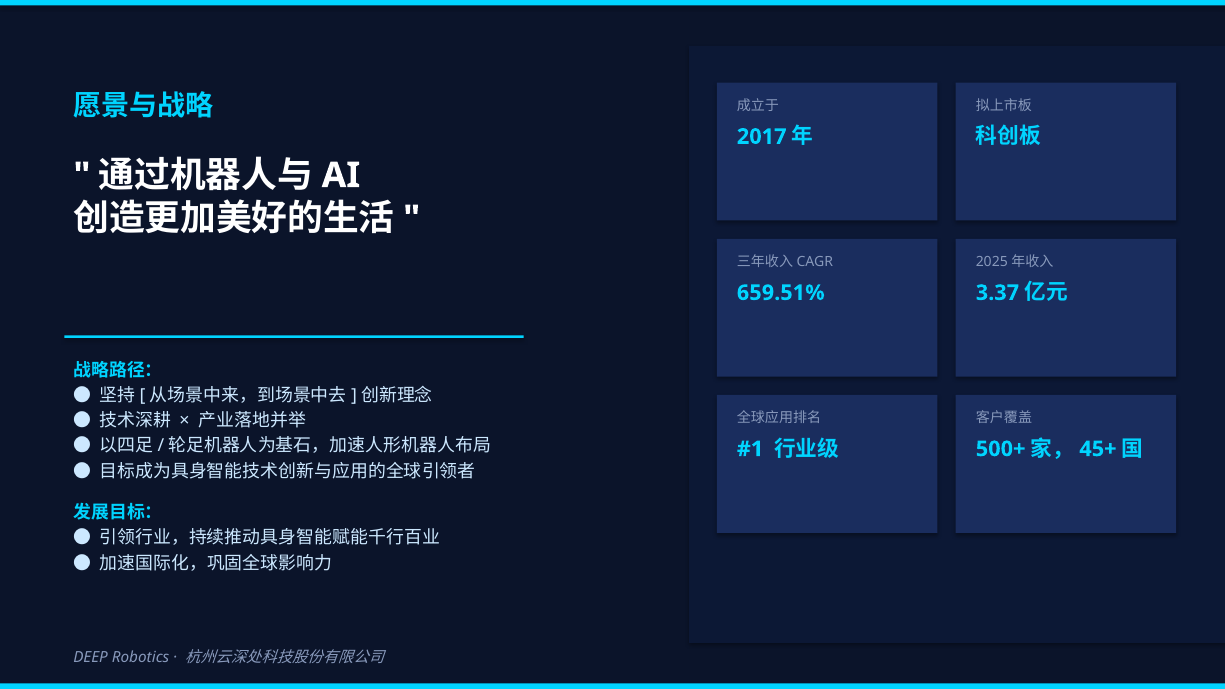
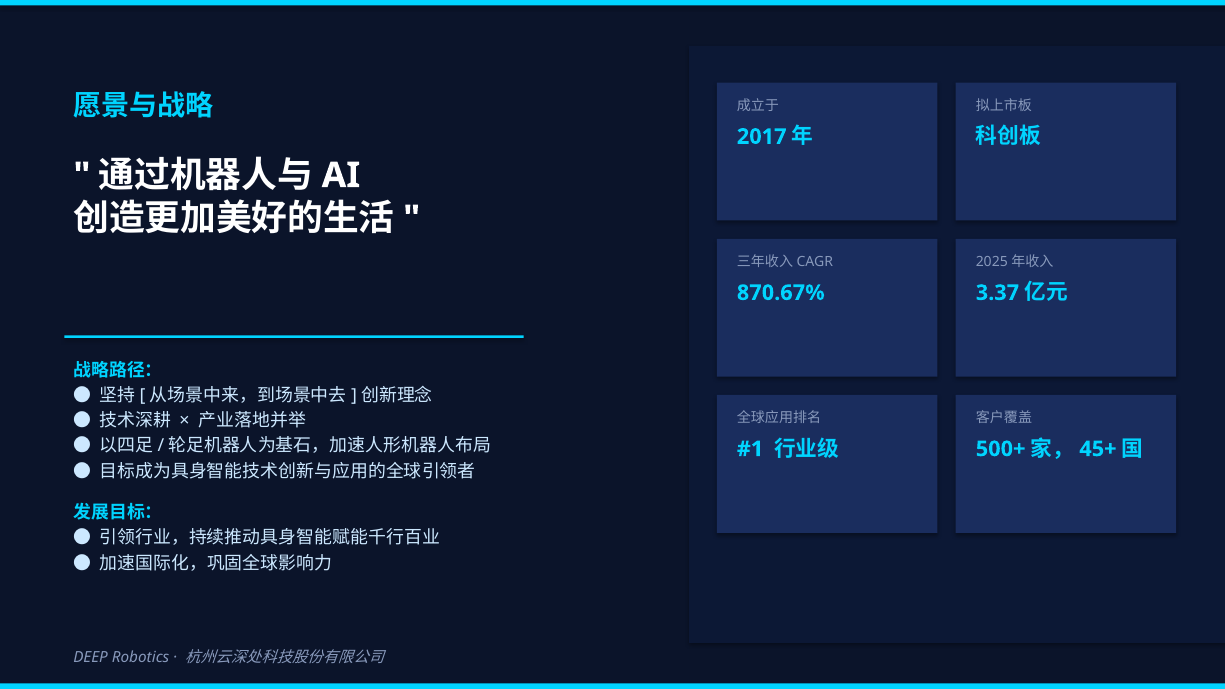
659.51%: 659.51% -> 870.67%
